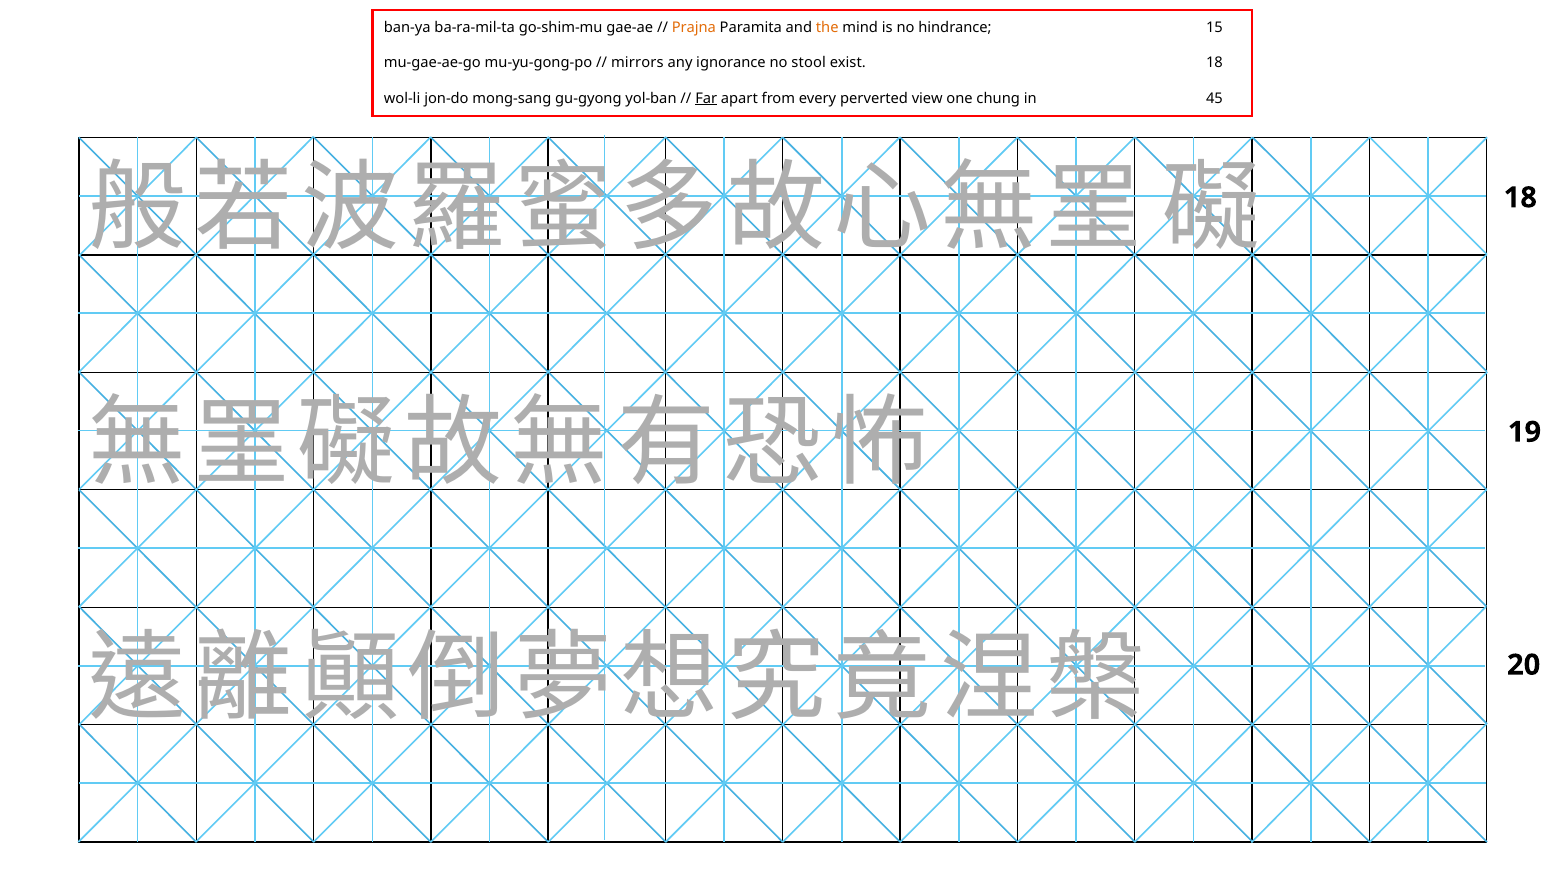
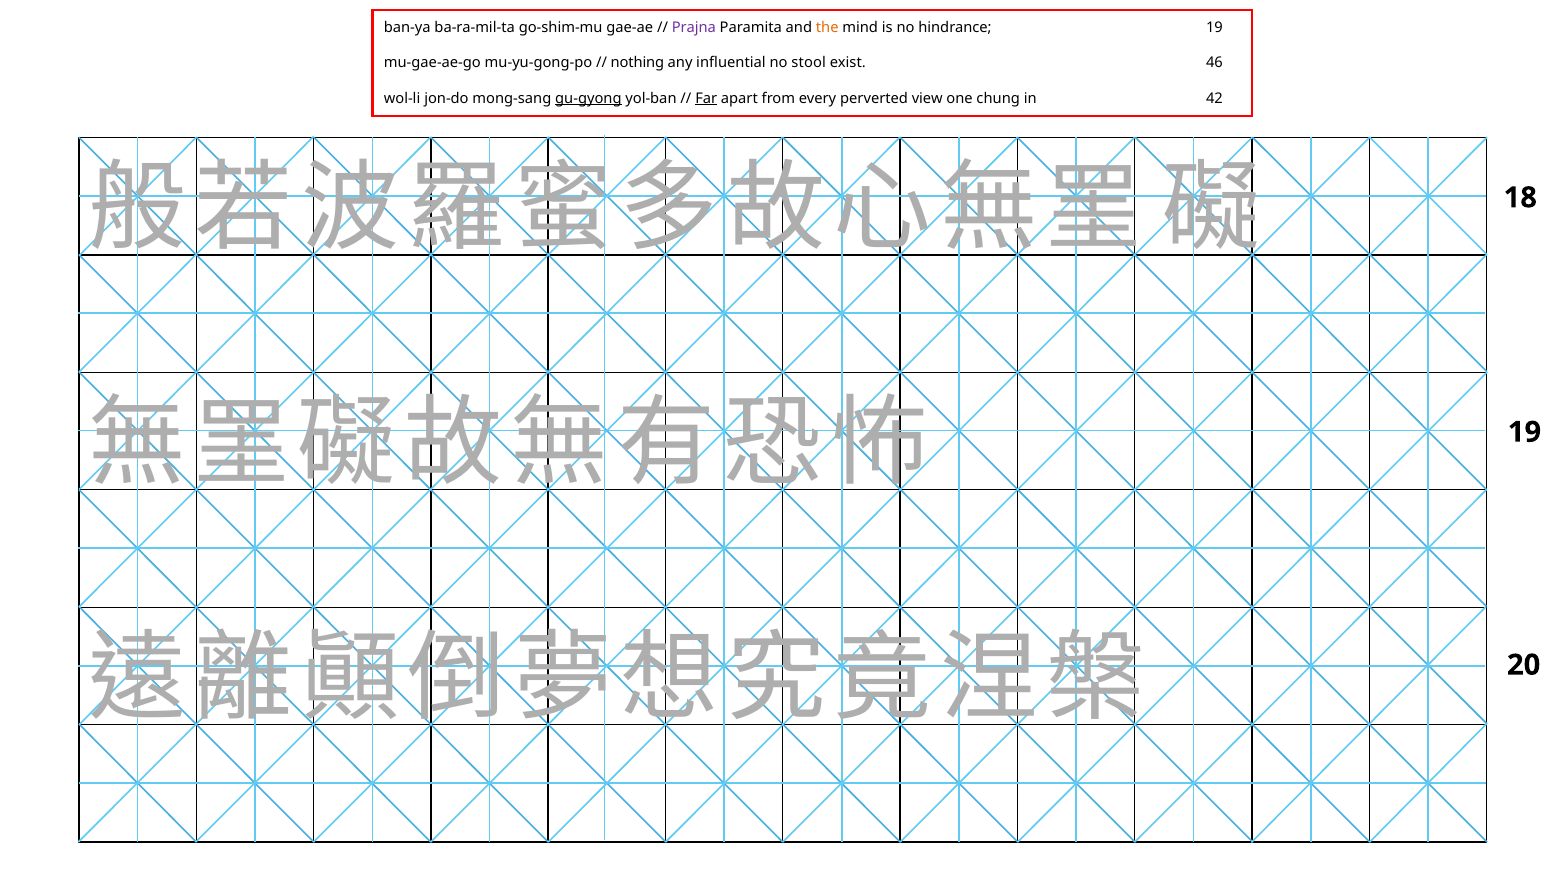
Prajna colour: orange -> purple
hindrance 15: 15 -> 19
mirrors: mirrors -> nothing
ignorance: ignorance -> influential
exist 18: 18 -> 46
gu-gyong underline: none -> present
45: 45 -> 42
